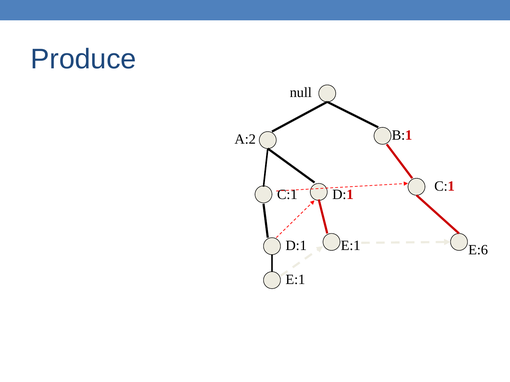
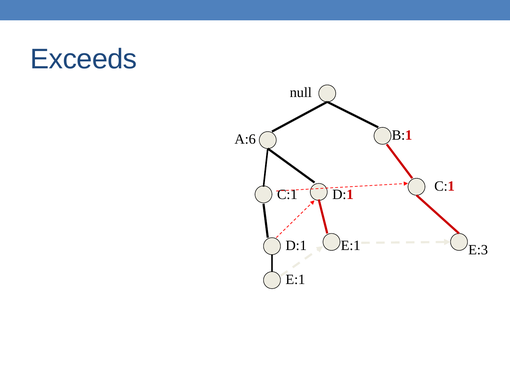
Produce: Produce -> Exceeds
A:2: A:2 -> A:6
E:6: E:6 -> E:3
